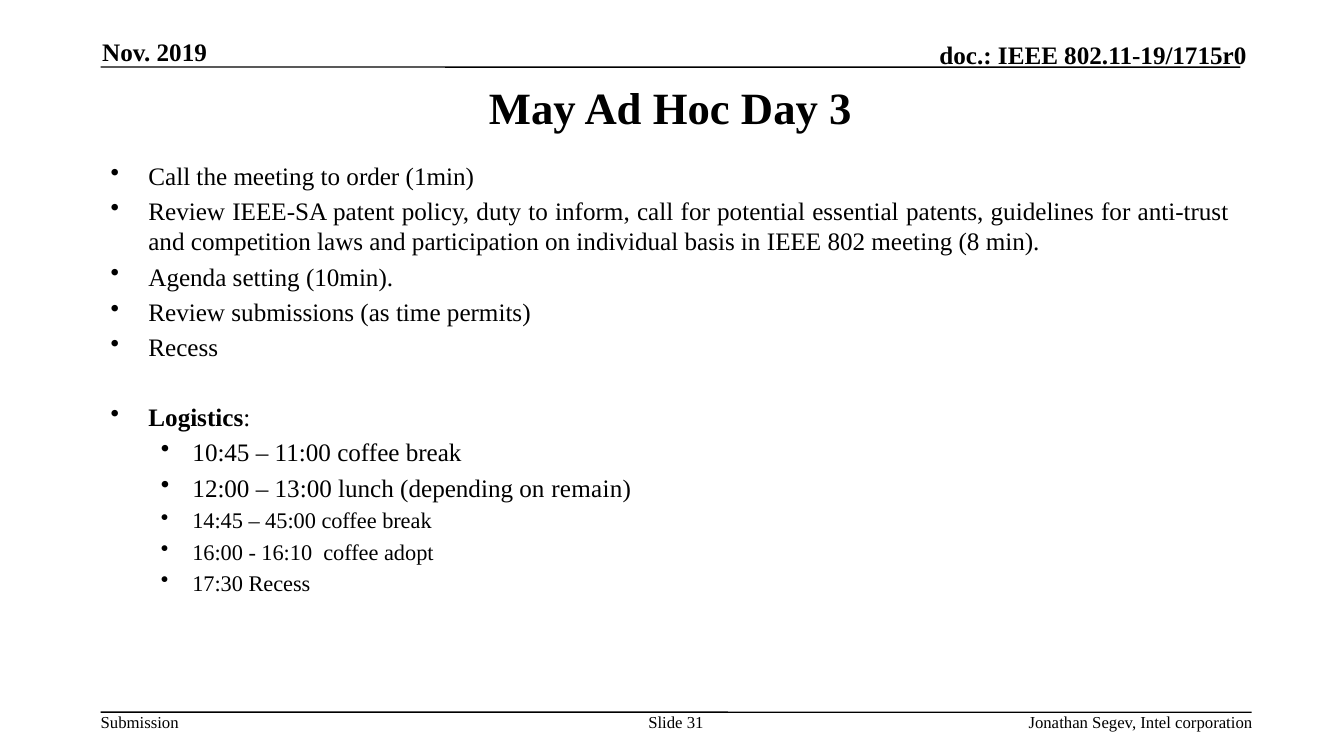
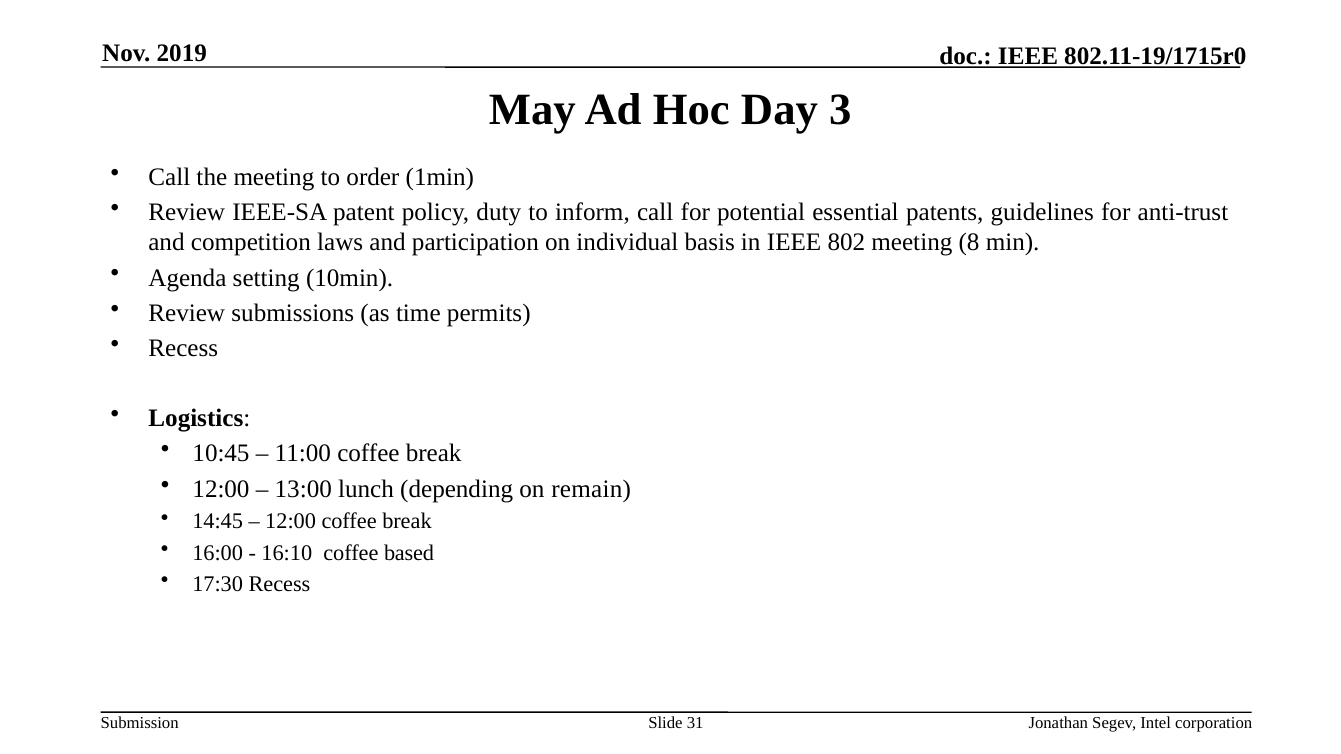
45:00 at (291, 522): 45:00 -> 12:00
adopt: adopt -> based
